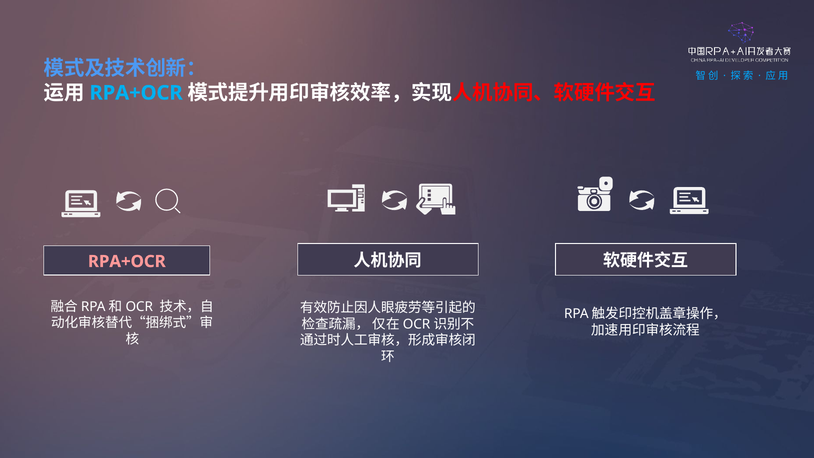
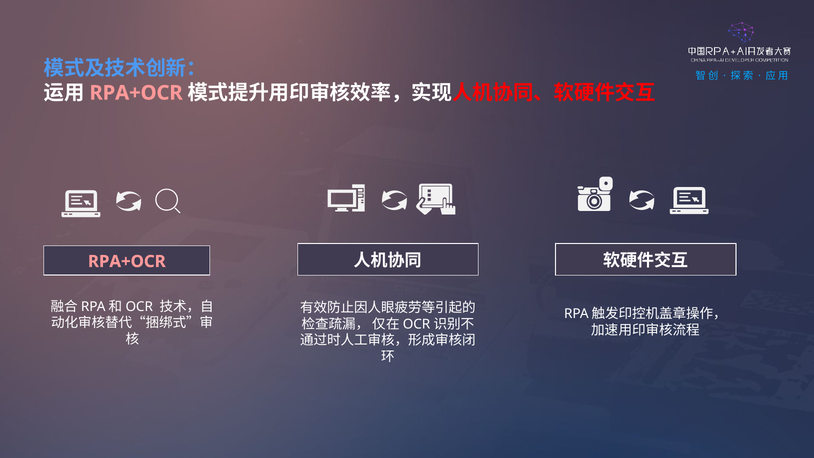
RPA+OCR at (136, 93) colour: light blue -> pink
